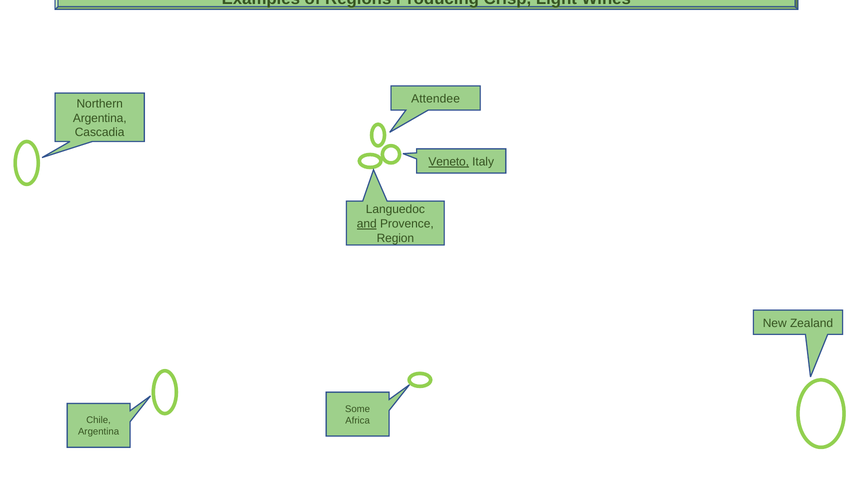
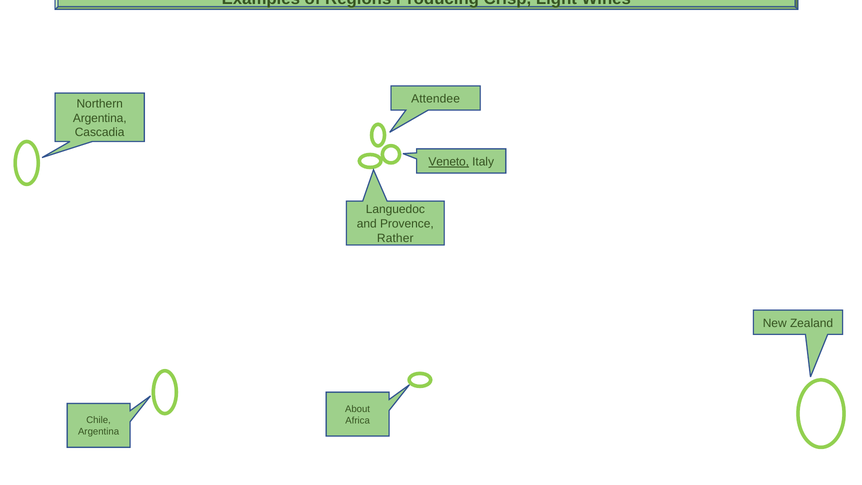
and underline: present -> none
Region: Region -> Rather
Some: Some -> About
